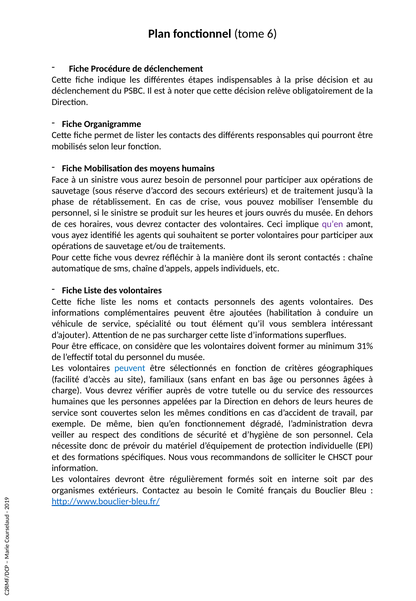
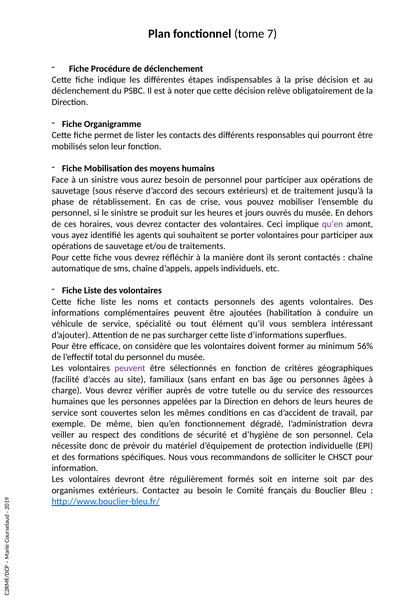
6: 6 -> 7
31%: 31% -> 56%
peuvent at (130, 368) colour: blue -> purple
